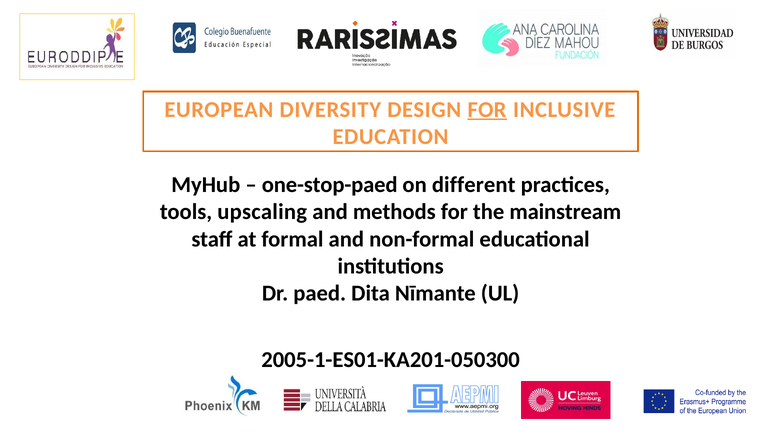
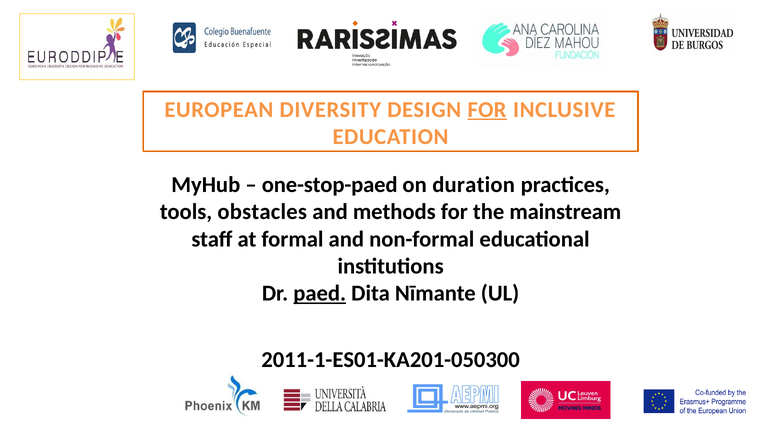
different: different -> duration
upscaling: upscaling -> obstacles
paed underline: none -> present
2005-1-ES01-KA201-050300: 2005-1-ES01-KA201-050300 -> 2011-1-ES01-KA201-050300
